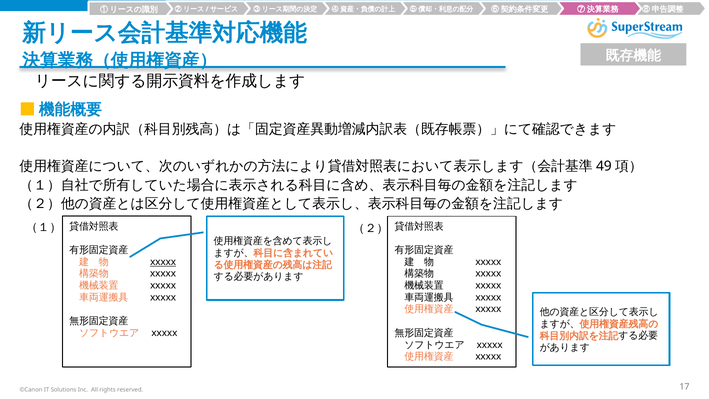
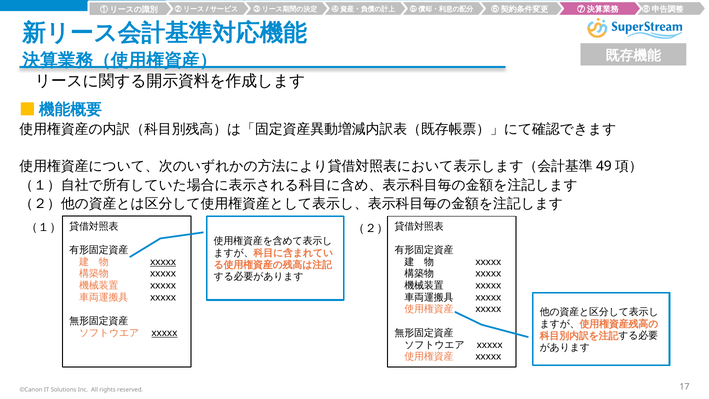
xxxxx at (164, 333) underline: none -> present
